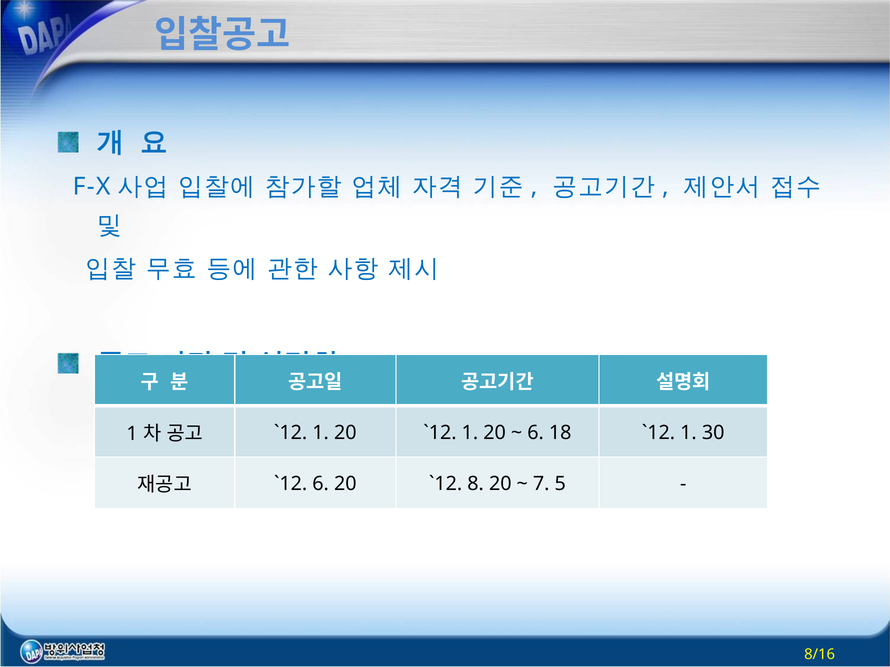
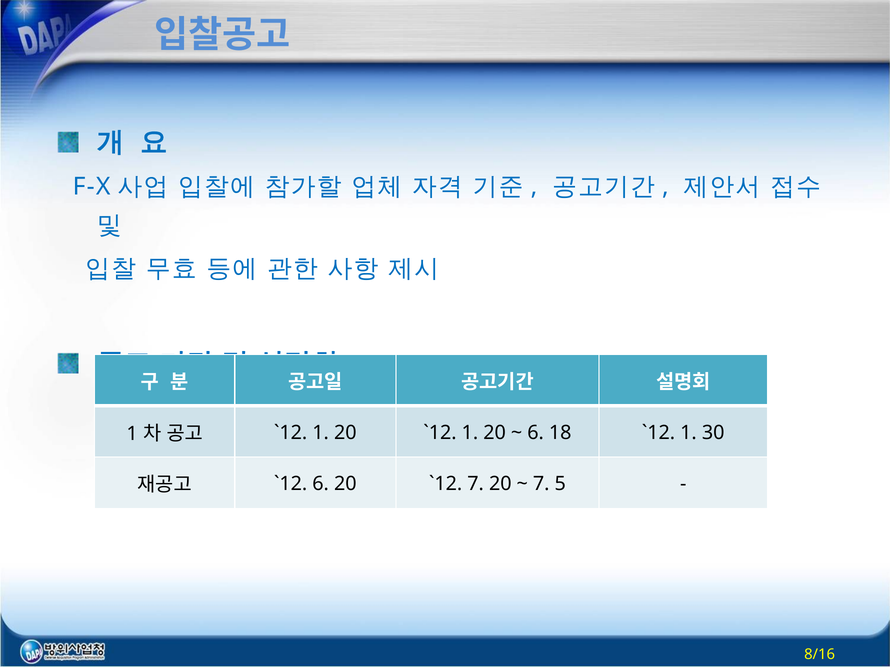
8 at (476, 484): 8 -> 7
